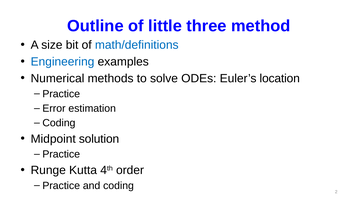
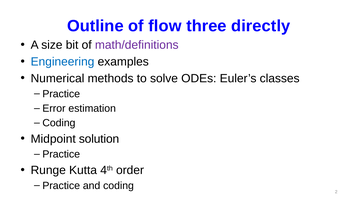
little: little -> flow
method: method -> directly
math/definitions colour: blue -> purple
location: location -> classes
